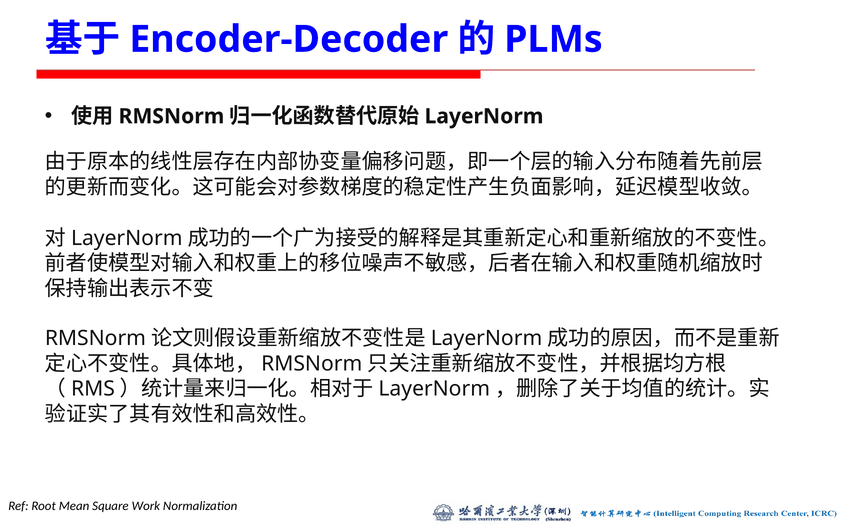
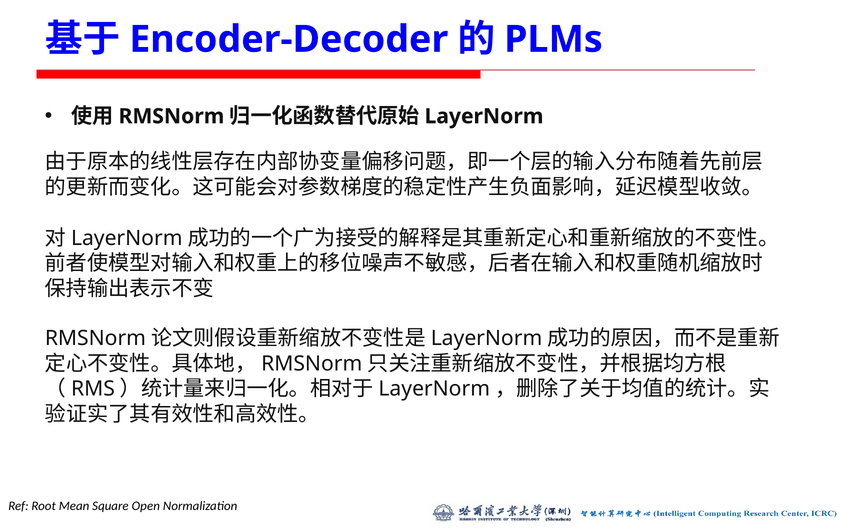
Work: Work -> Open
